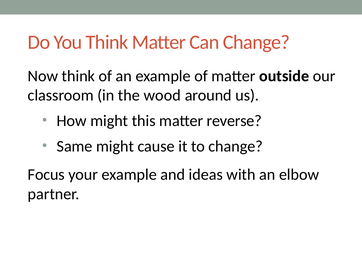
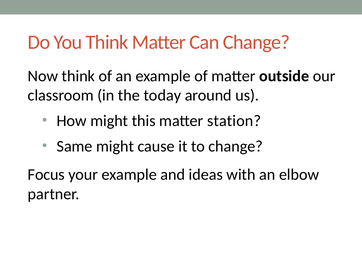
wood: wood -> today
reverse: reverse -> station
